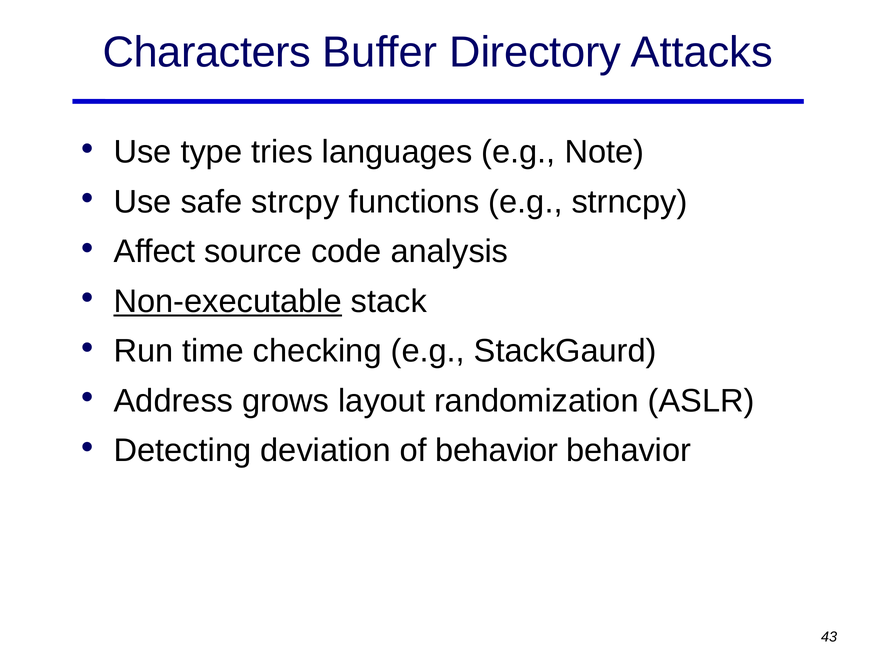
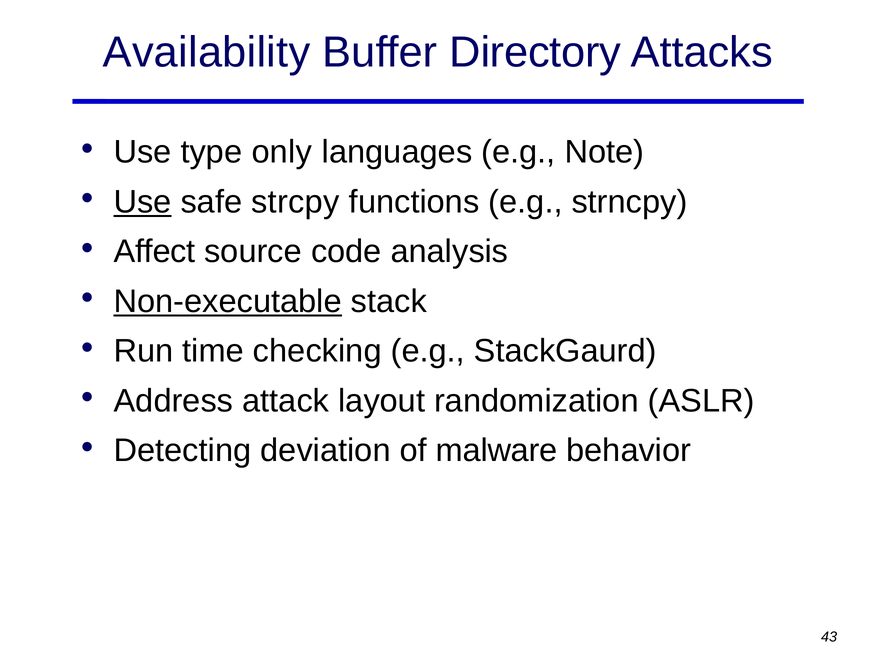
Characters: Characters -> Availability
tries: tries -> only
Use at (143, 202) underline: none -> present
grows: grows -> attack
of behavior: behavior -> malware
